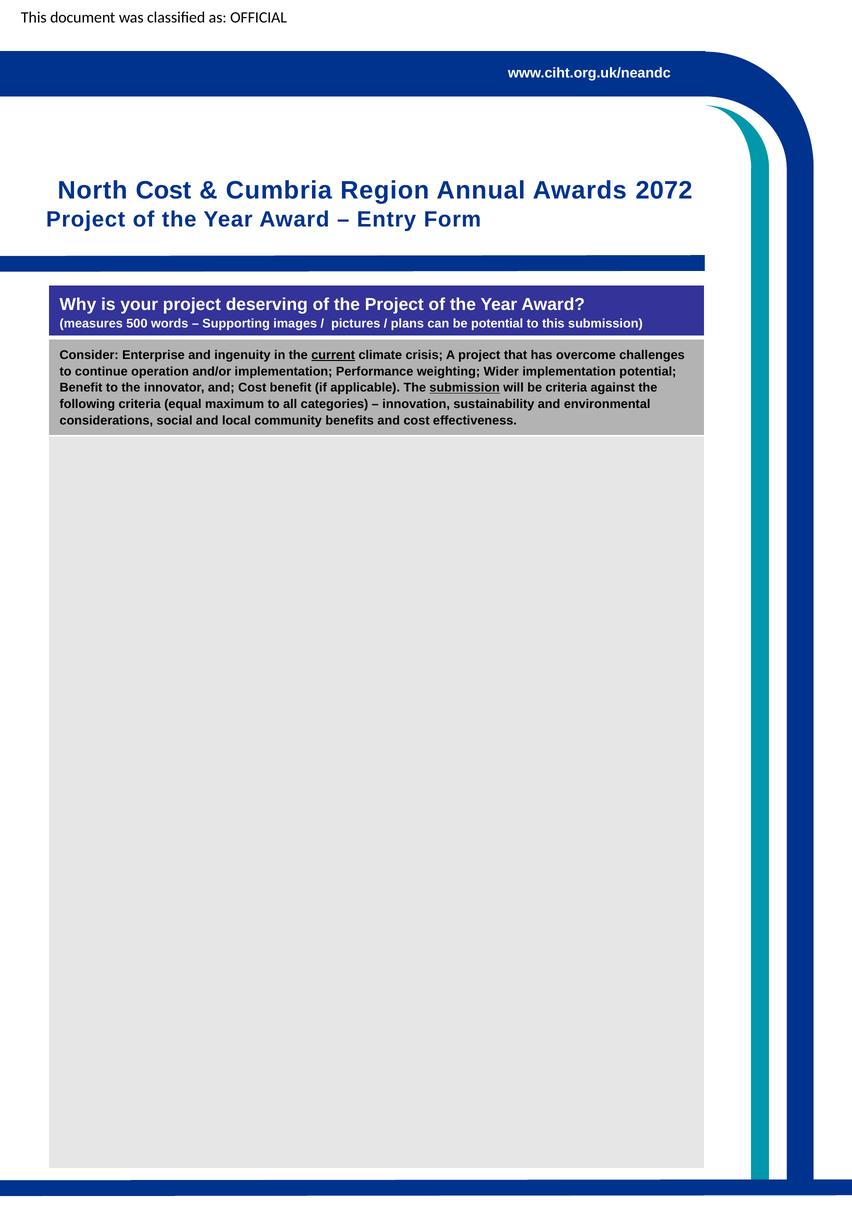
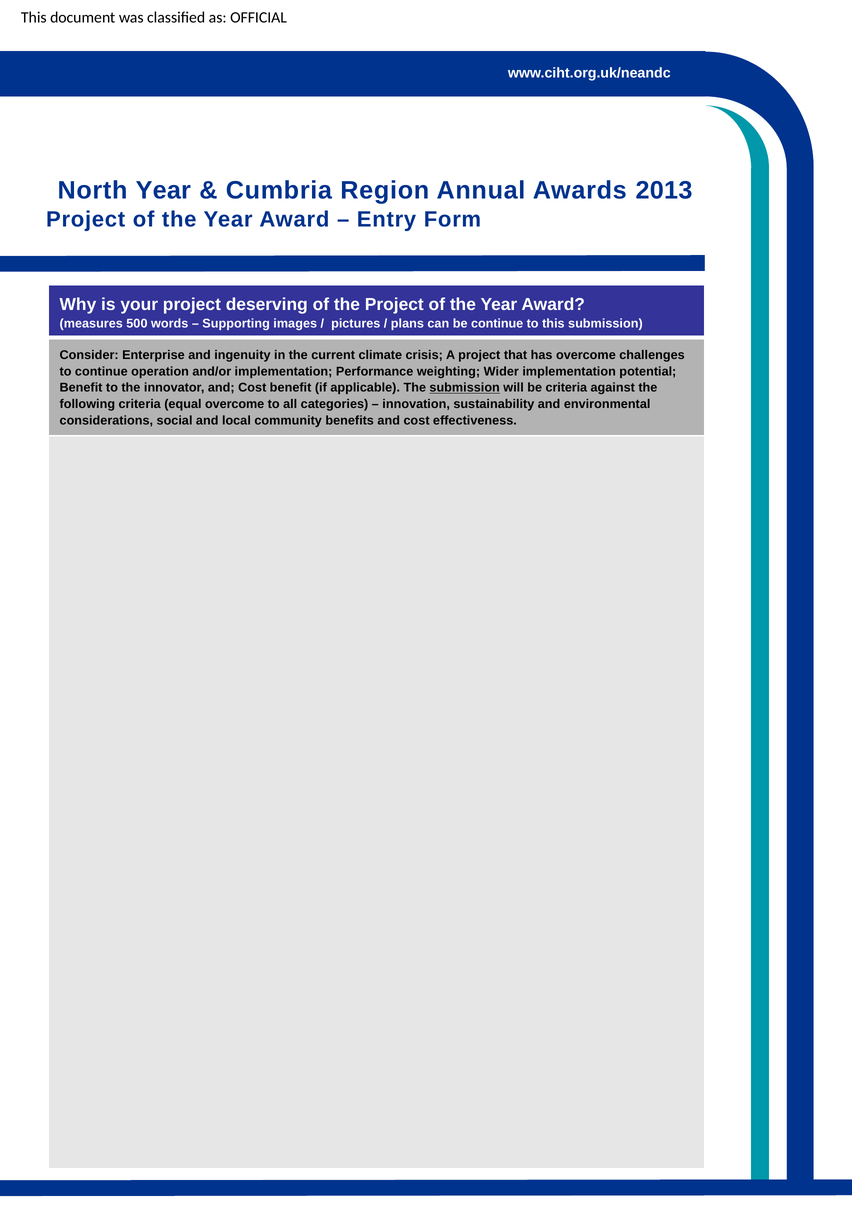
North Cost: Cost -> Year
2072: 2072 -> 2013
be potential: potential -> continue
current underline: present -> none
equal maximum: maximum -> overcome
